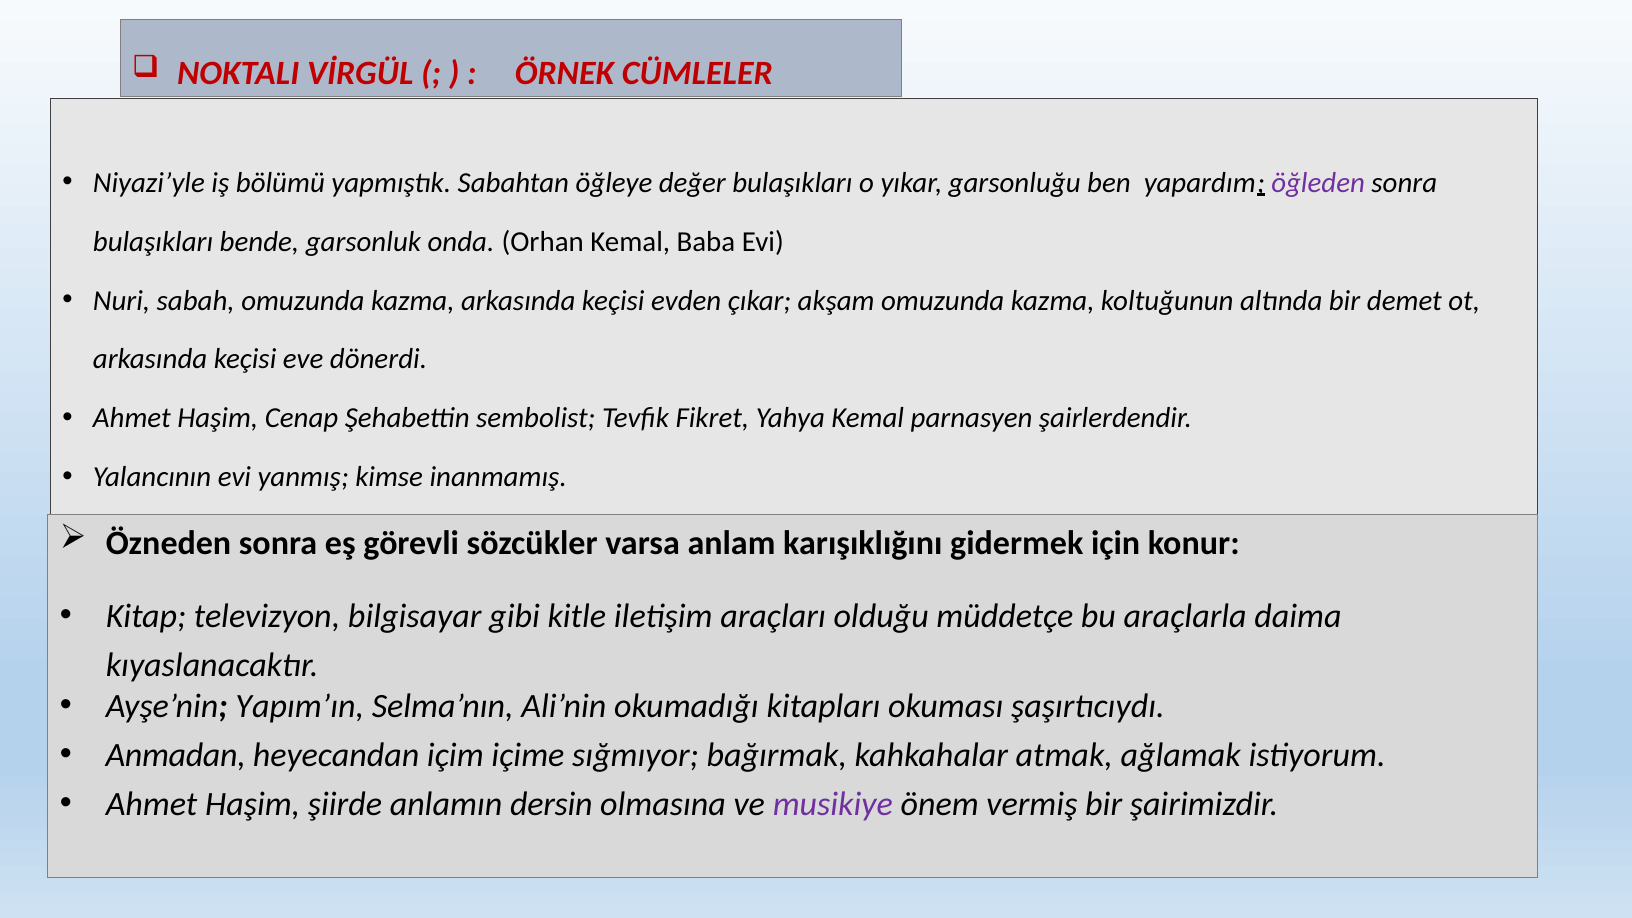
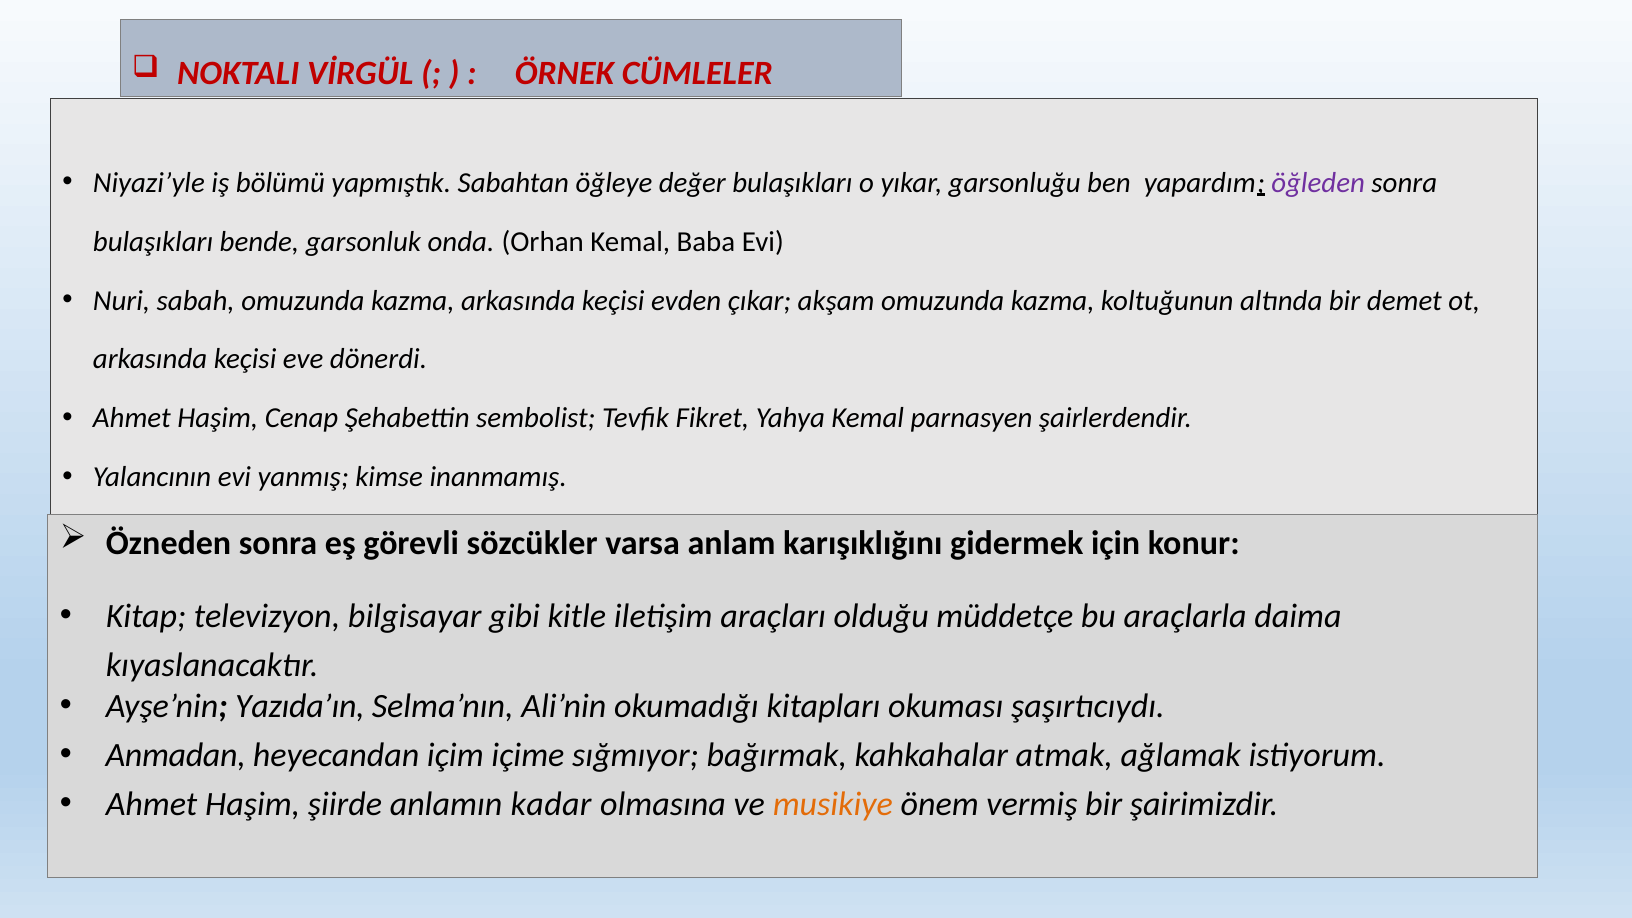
Yapım’ın: Yapım’ın -> Yazıda’ın
dersin: dersin -> kadar
musikiye colour: purple -> orange
